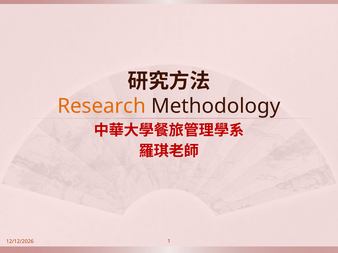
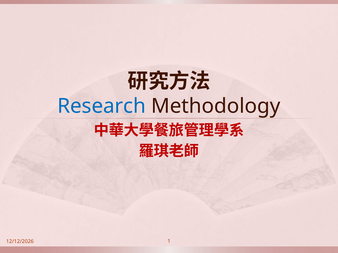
Research colour: orange -> blue
